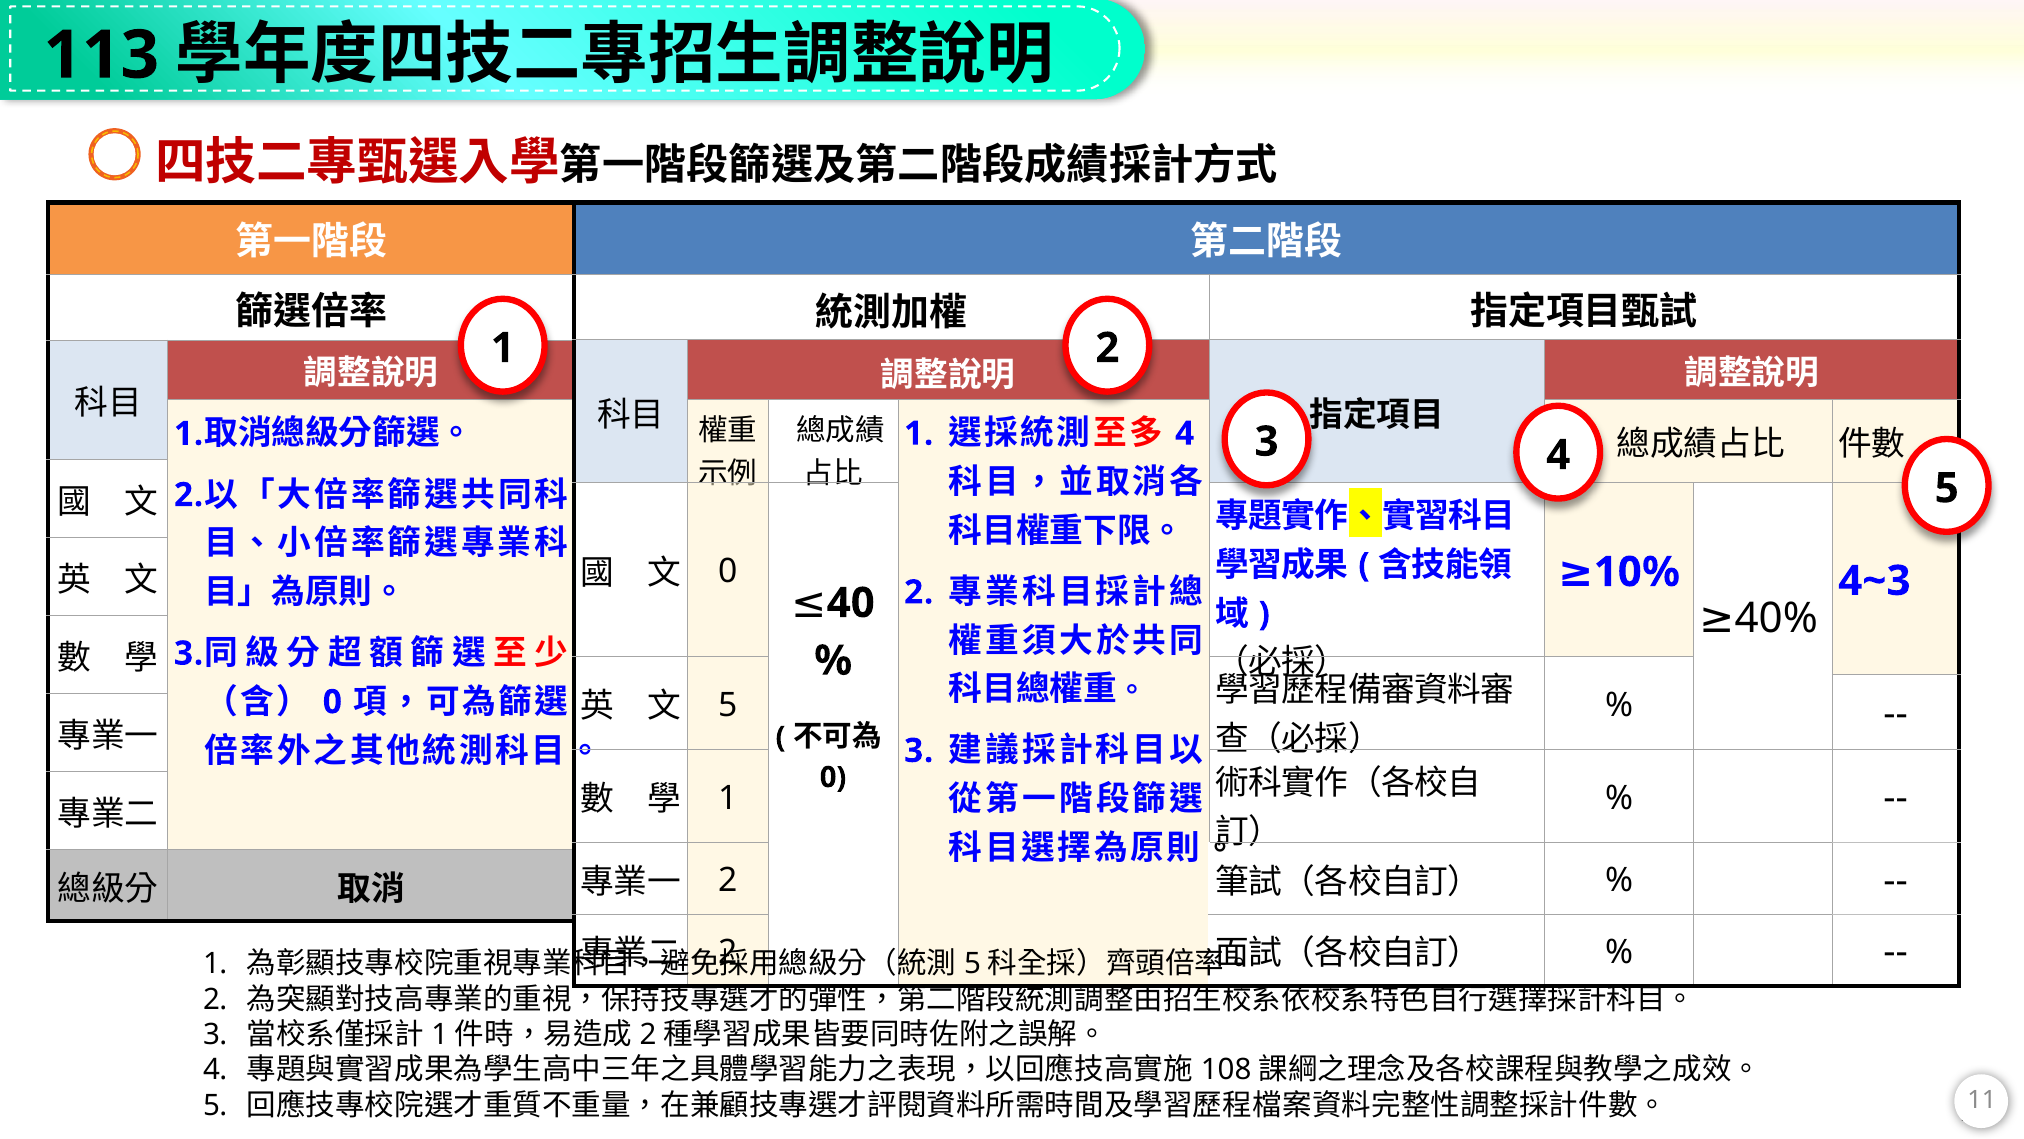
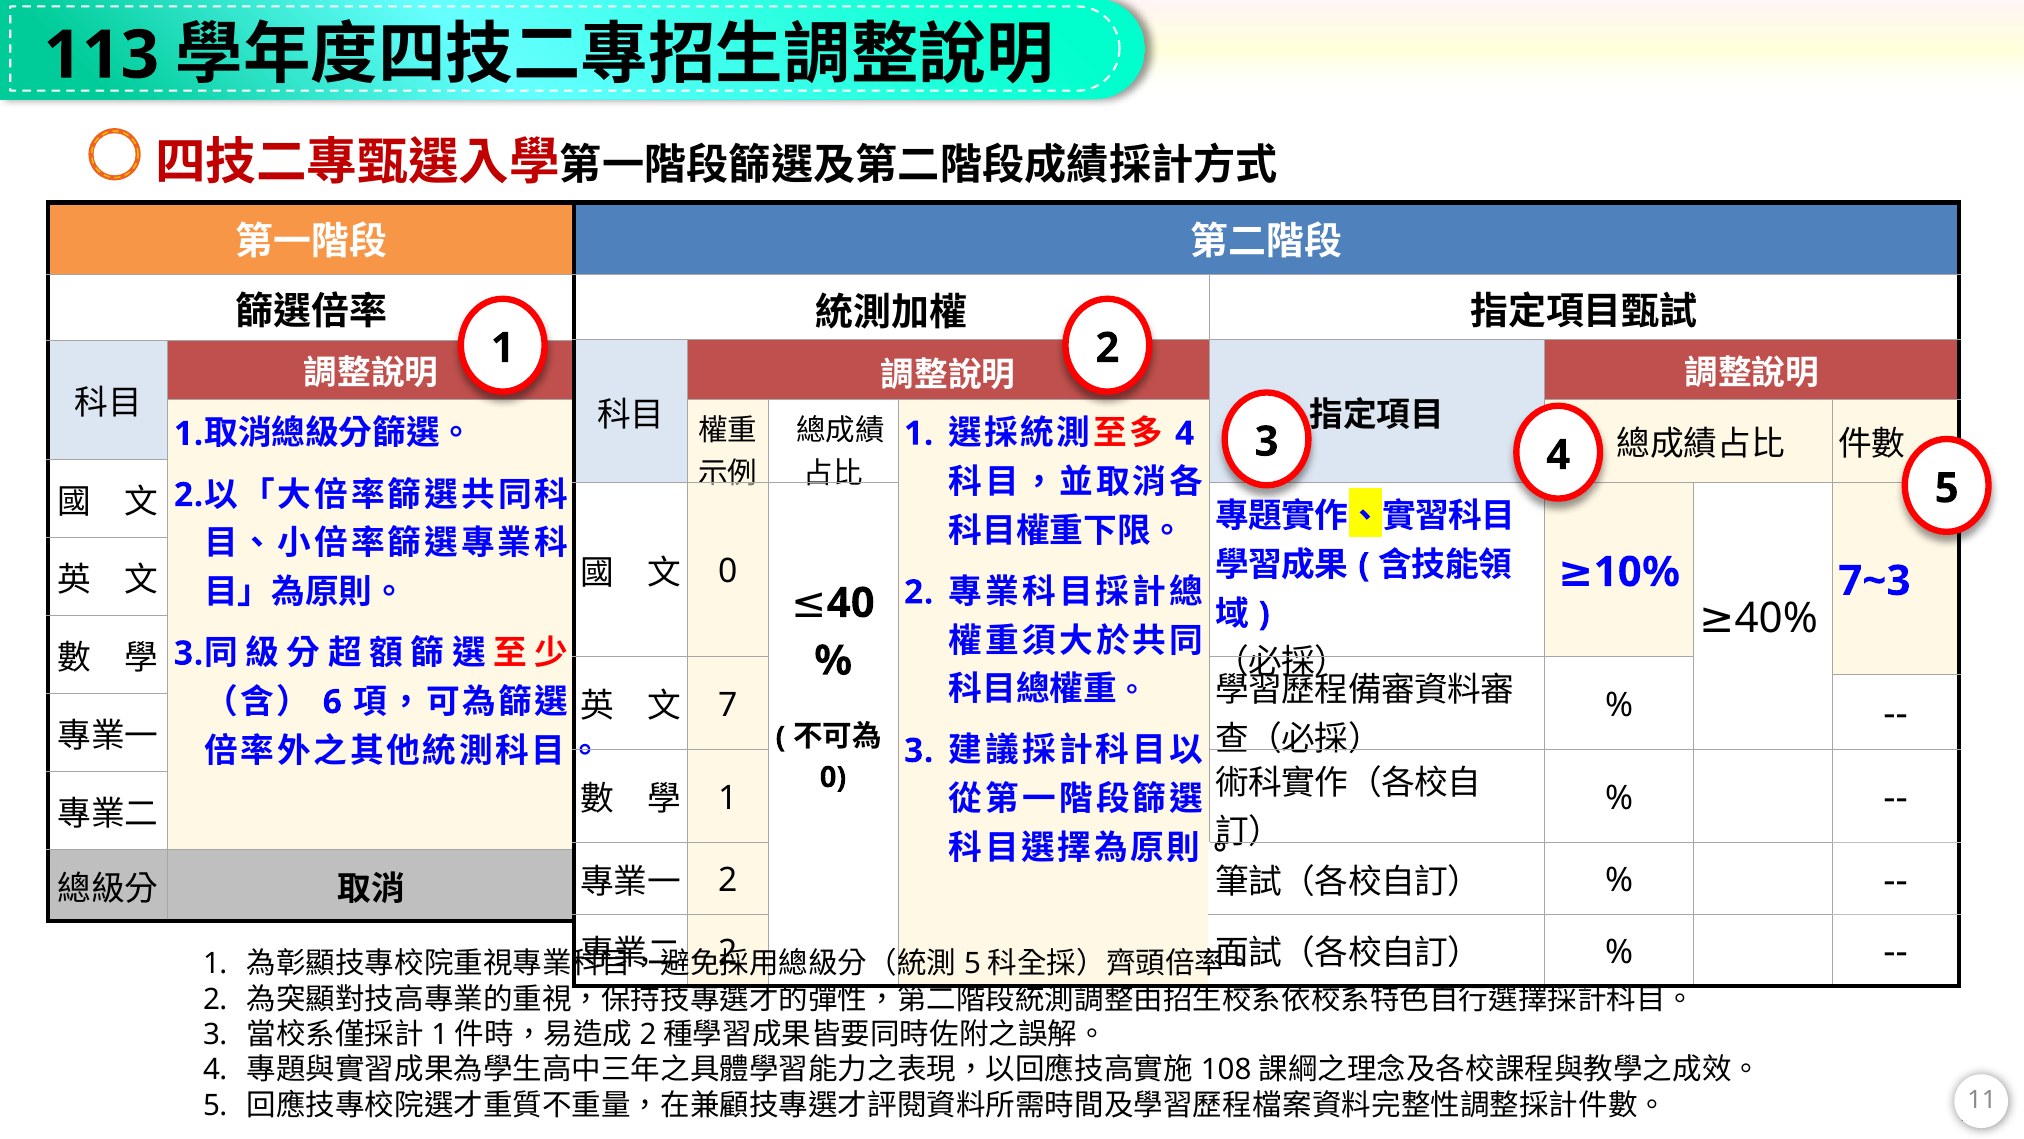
4~3: 4~3 -> 7~3
0 at (332, 702): 0 -> 6
5 at (728, 705): 5 -> 7
